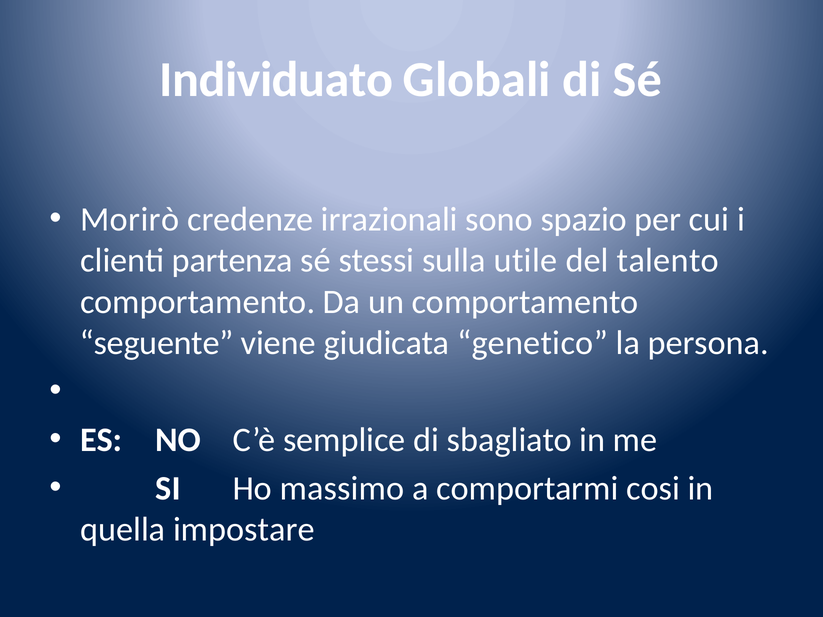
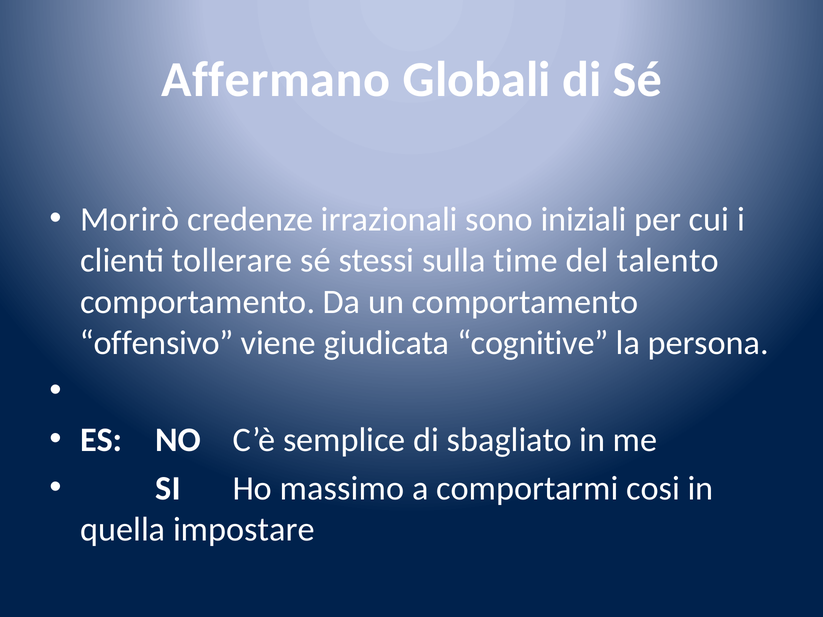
Individuato: Individuato -> Affermano
spazio: spazio -> iniziali
partenza: partenza -> tollerare
utile: utile -> time
seguente: seguente -> offensivo
genetico: genetico -> cognitive
